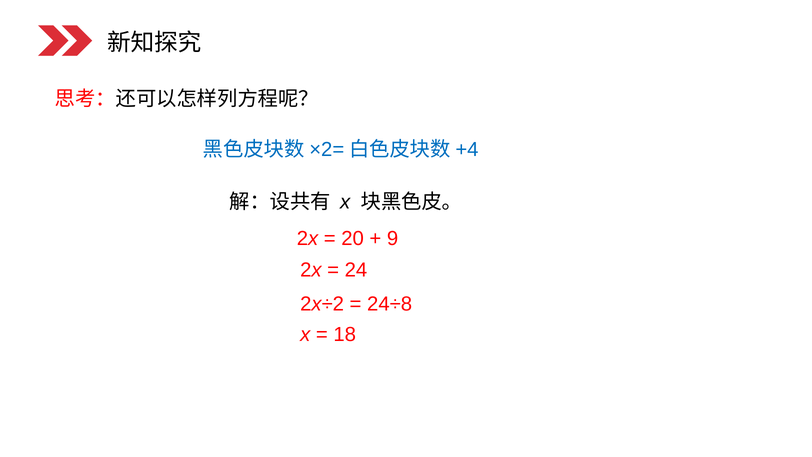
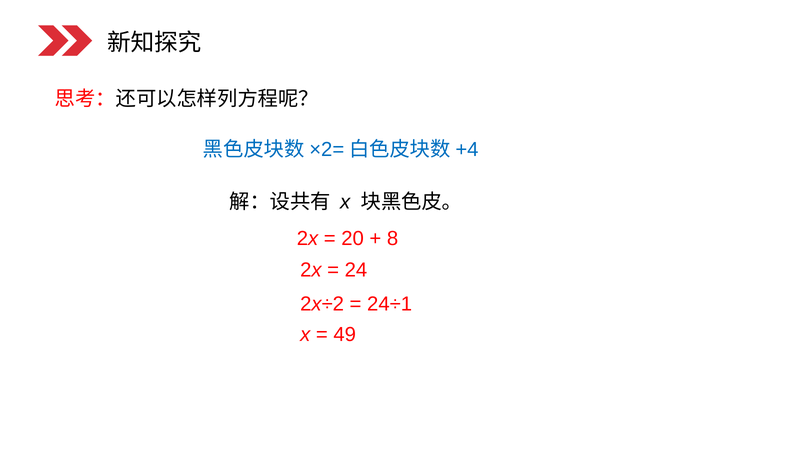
9: 9 -> 8
24÷8: 24÷8 -> 24÷1
18: 18 -> 49
